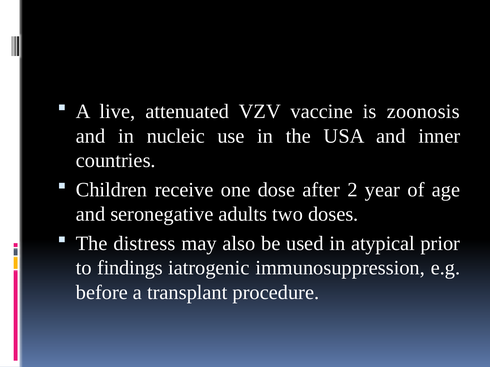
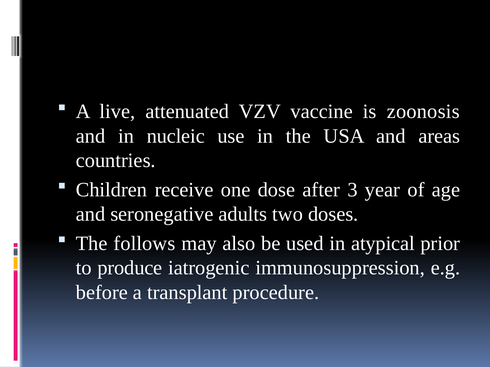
inner: inner -> areas
2: 2 -> 3
distress: distress -> follows
findings: findings -> produce
